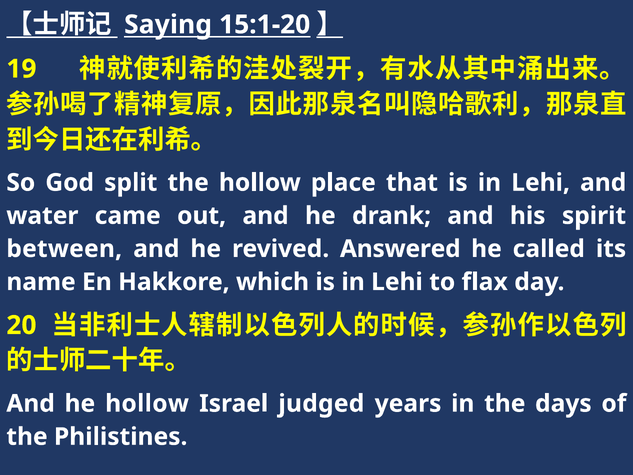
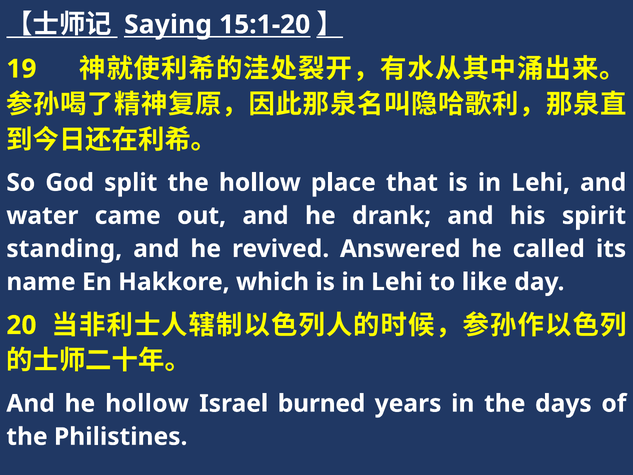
between: between -> standing
flax: flax -> like
judged: judged -> burned
